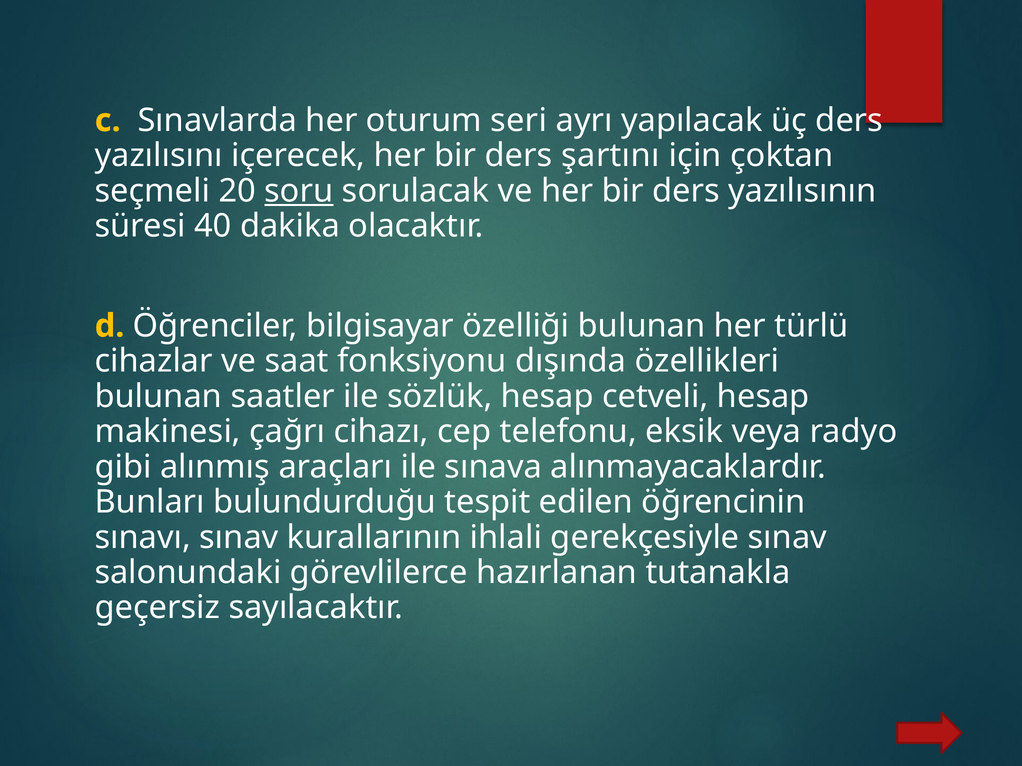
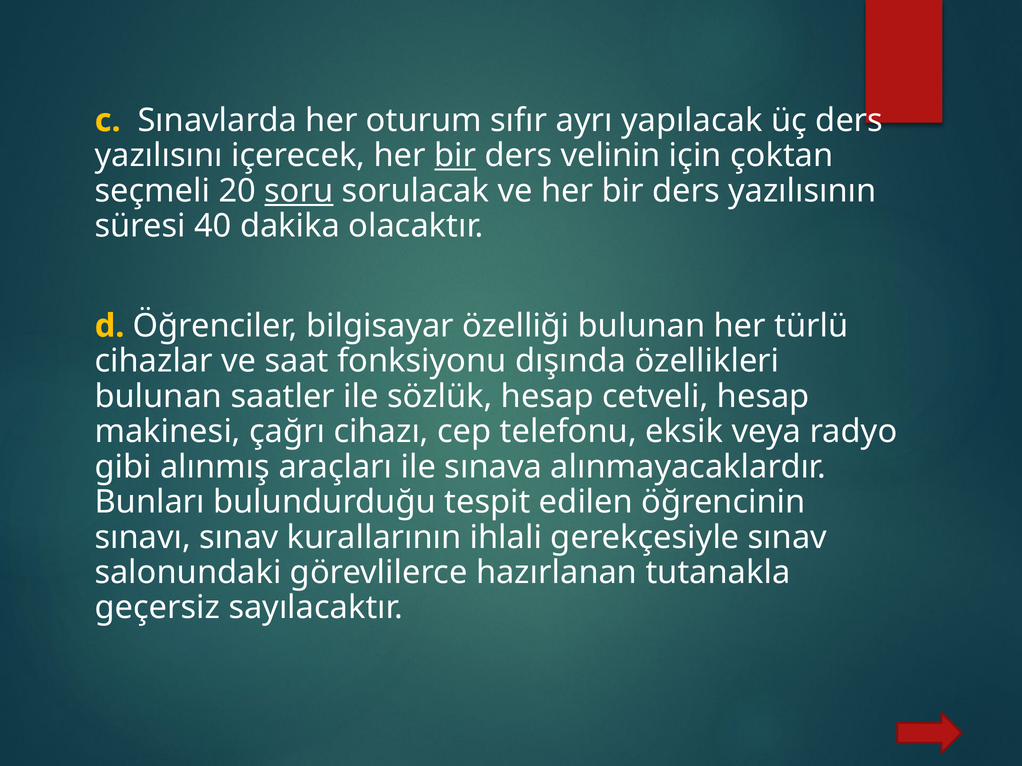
seri: seri -> sıfır
bir at (455, 156) underline: none -> present
şartını: şartını -> velinin
